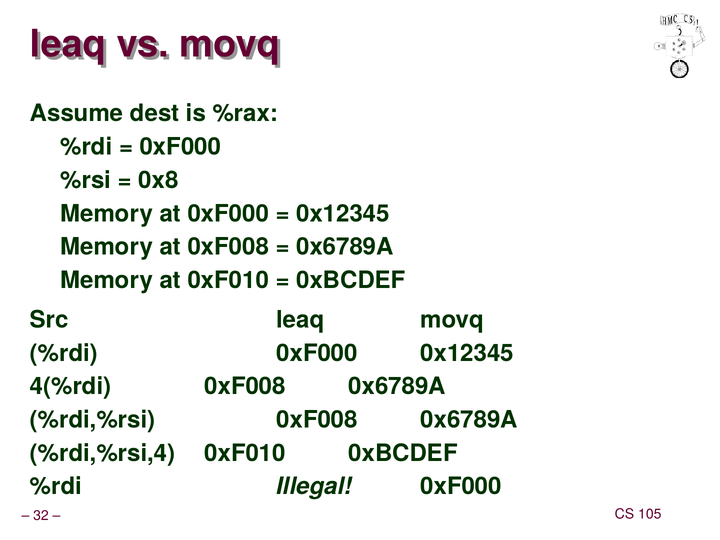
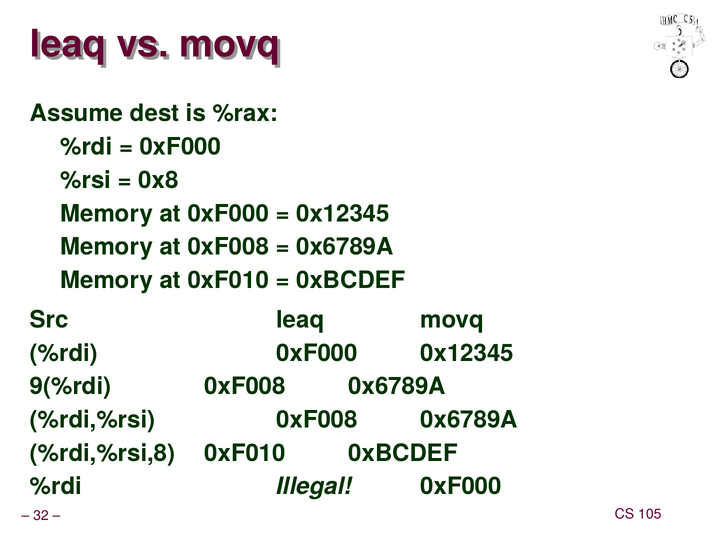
4(%rdi: 4(%rdi -> 9(%rdi
%rdi,%rsi,4: %rdi,%rsi,4 -> %rdi,%rsi,8
